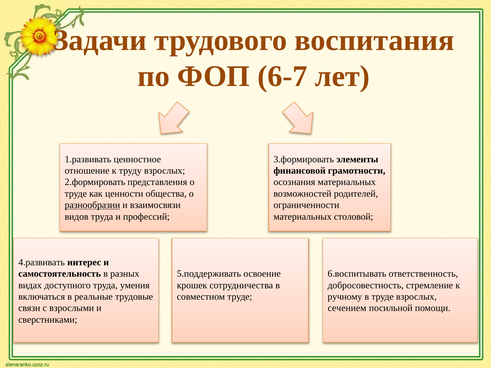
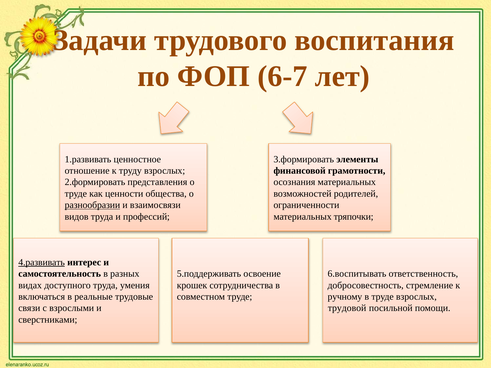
столовой: столовой -> тряпочки
4.развивать underline: none -> present
сечением: сечением -> трудовой
